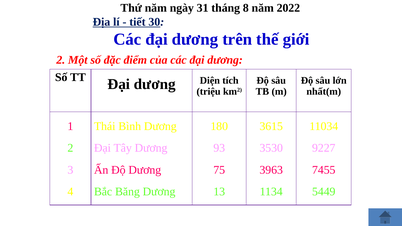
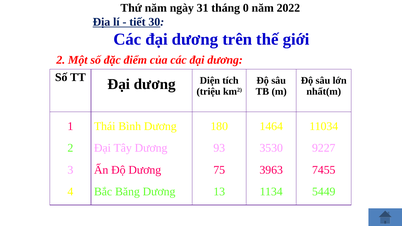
8: 8 -> 0
3615: 3615 -> 1464
